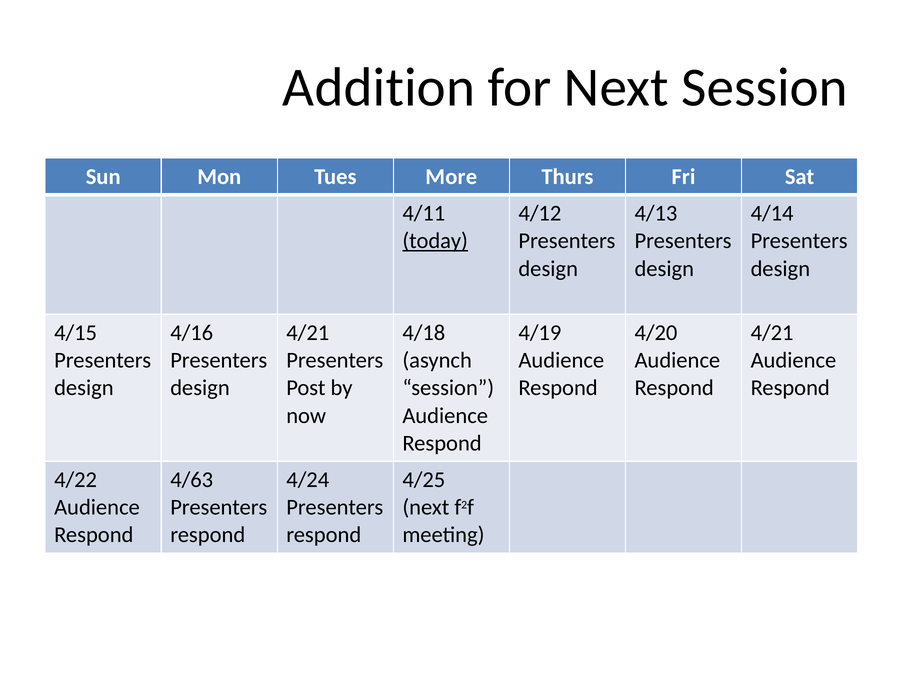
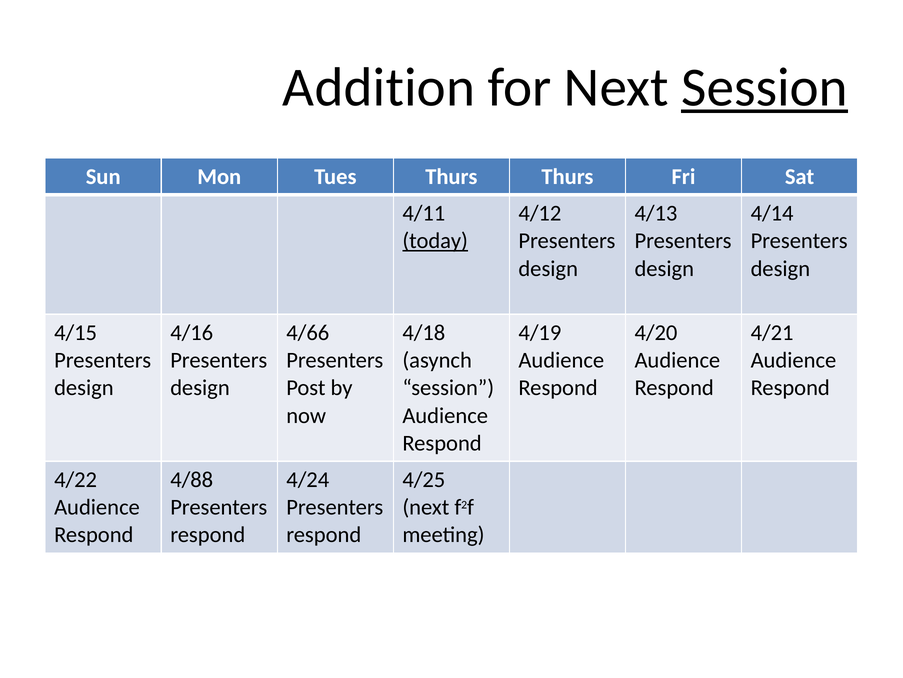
Session at (765, 87) underline: none -> present
Tues More: More -> Thurs
4/21 at (308, 332): 4/21 -> 4/66
4/63: 4/63 -> 4/88
